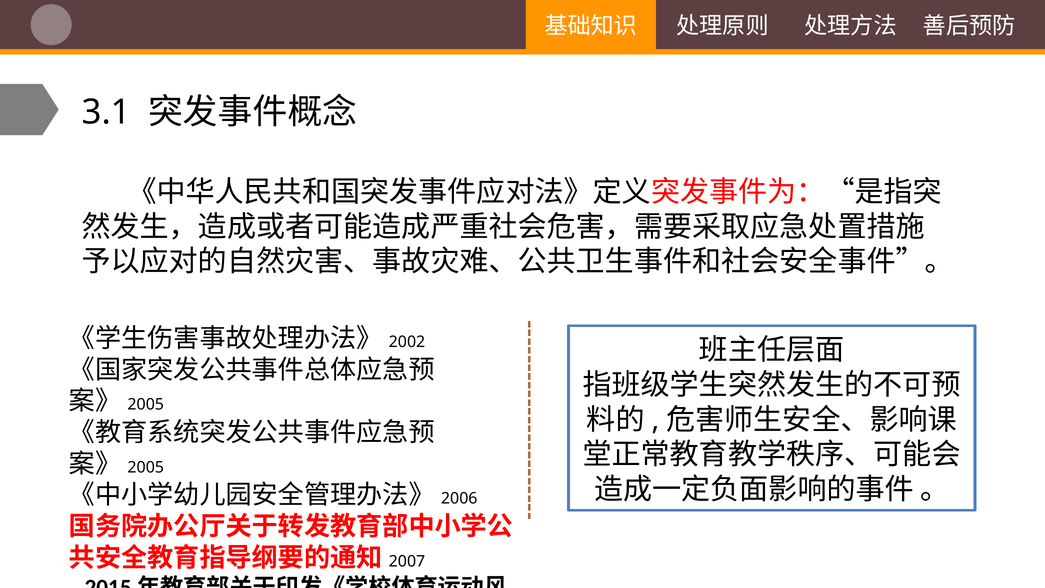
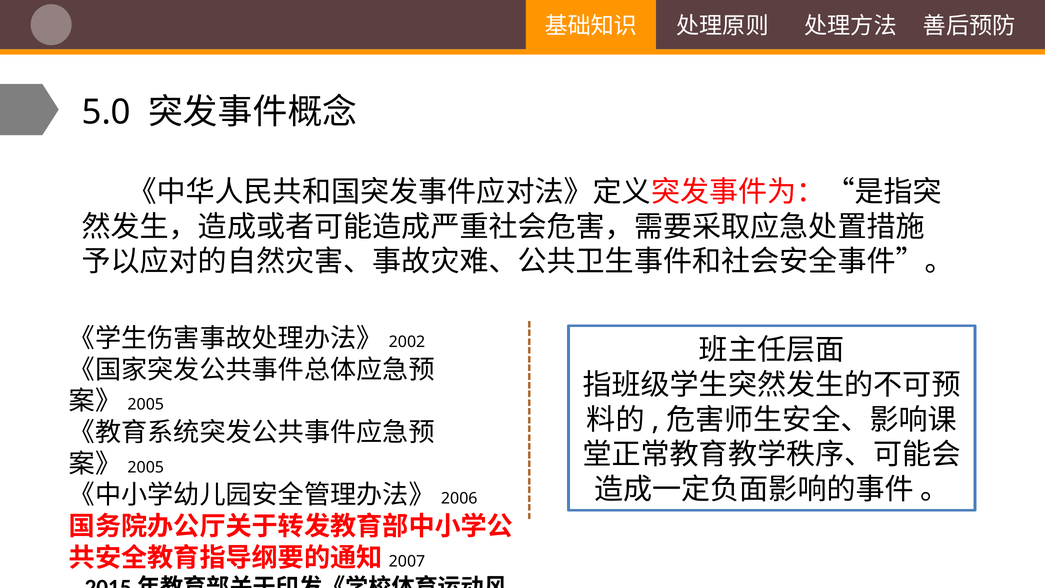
3.1: 3.1 -> 5.0
